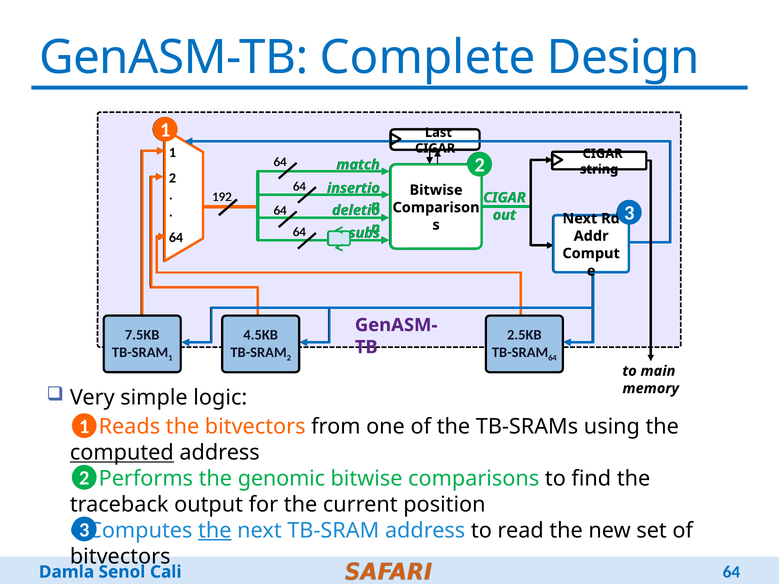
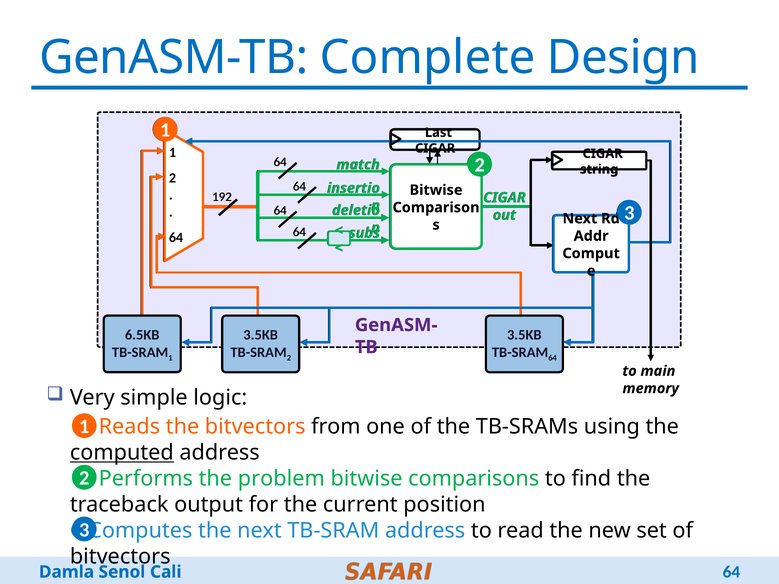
7.5KB: 7.5KB -> 6.5KB
4.5KB at (261, 335): 4.5KB -> 3.5KB
2.5KB at (524, 335): 2.5KB -> 3.5KB
genomic: genomic -> problem
the at (215, 531) underline: present -> none
